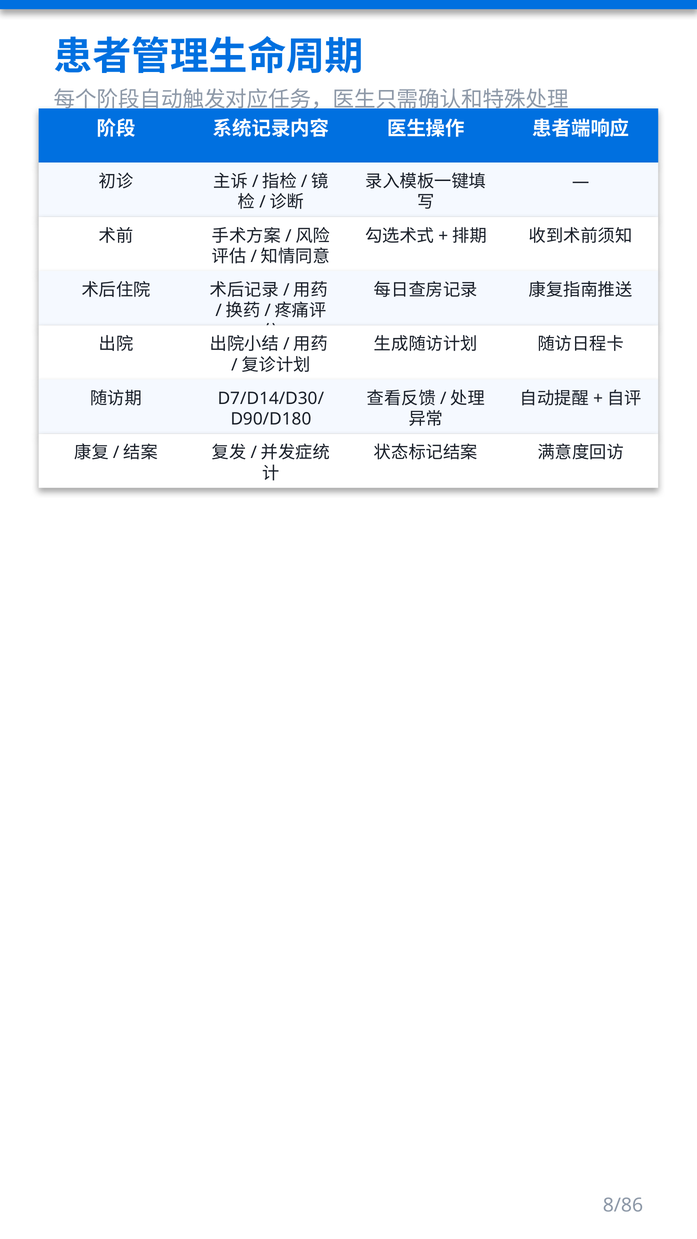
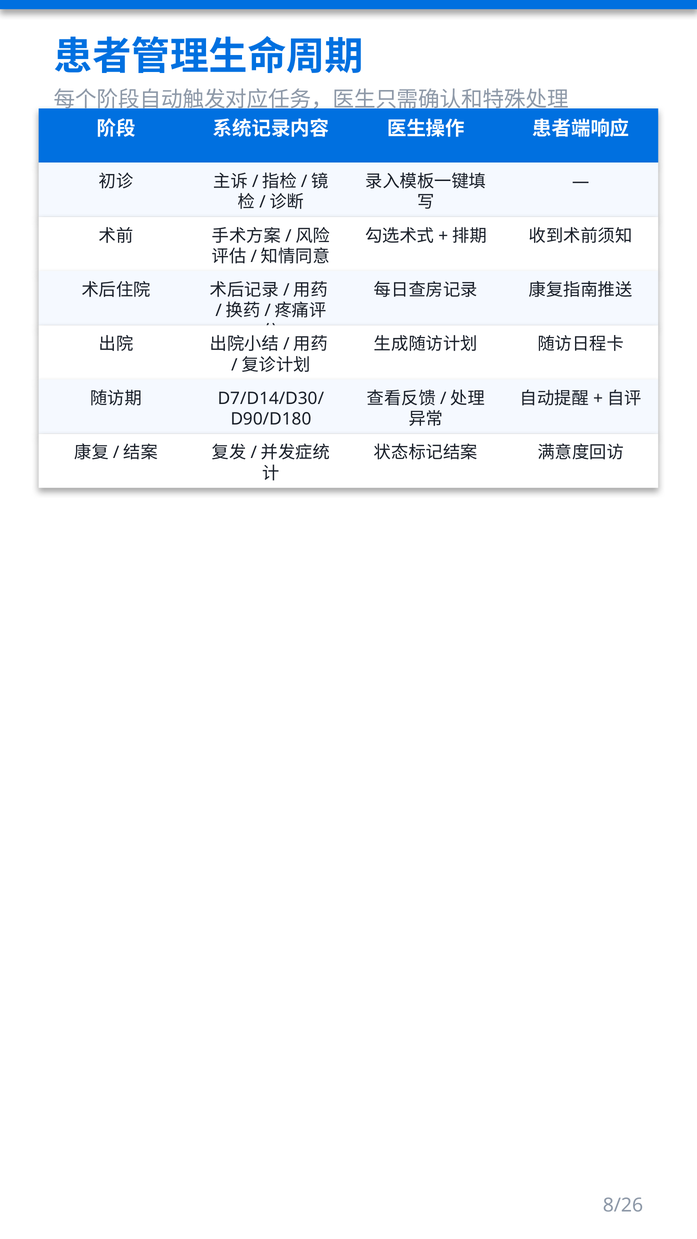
8/86: 8/86 -> 8/26
